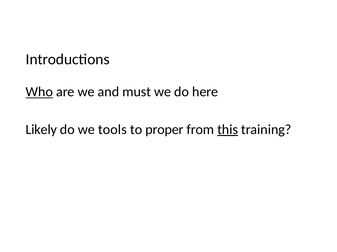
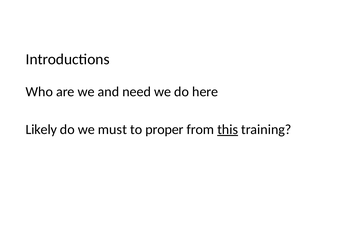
Who underline: present -> none
must: must -> need
tools: tools -> must
